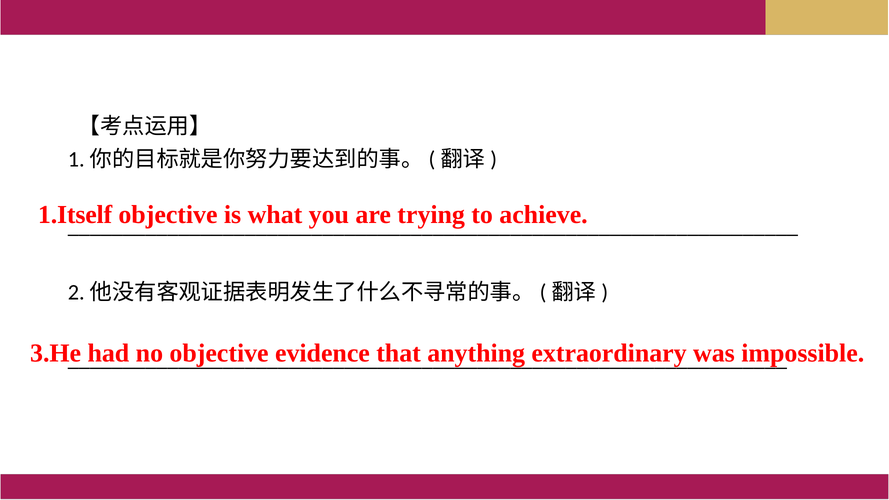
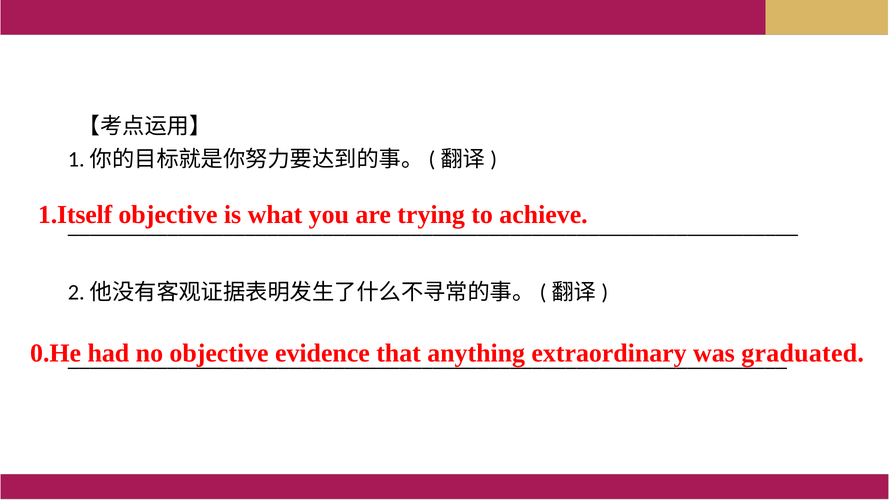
3.He: 3.He -> 0.He
impossible: impossible -> graduated
